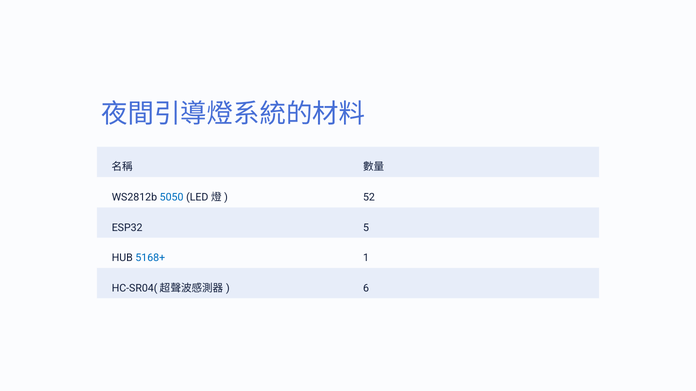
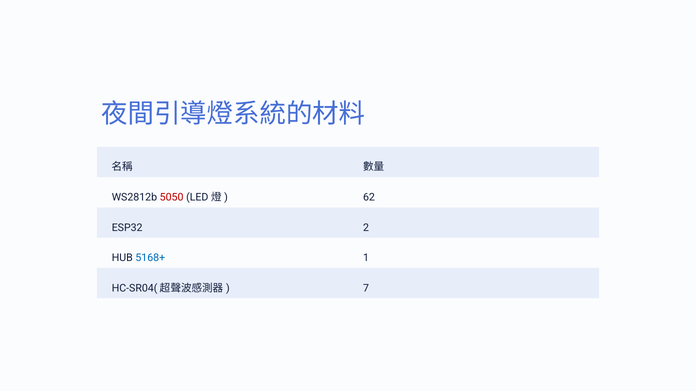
5050 colour: blue -> red
52: 52 -> 62
5: 5 -> 2
6: 6 -> 7
